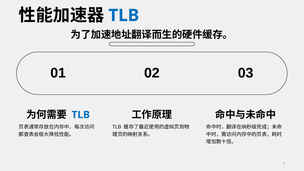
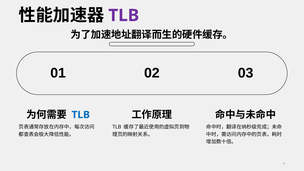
TLB at (124, 15) colour: blue -> purple
